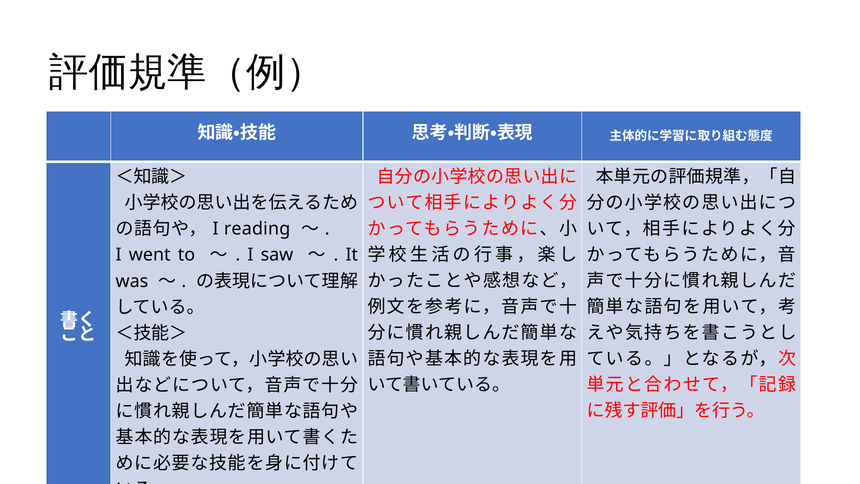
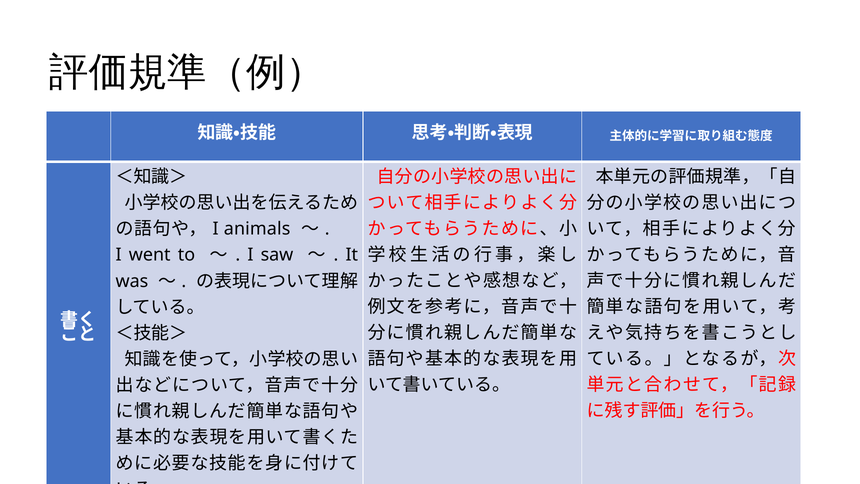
reading: reading -> animals
